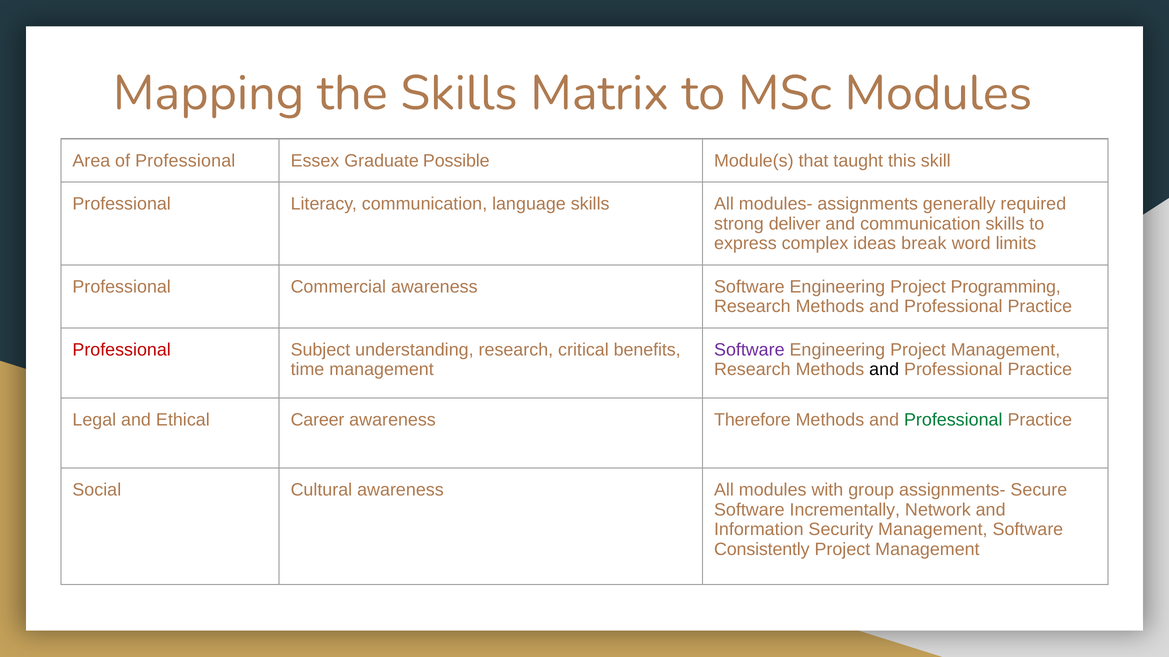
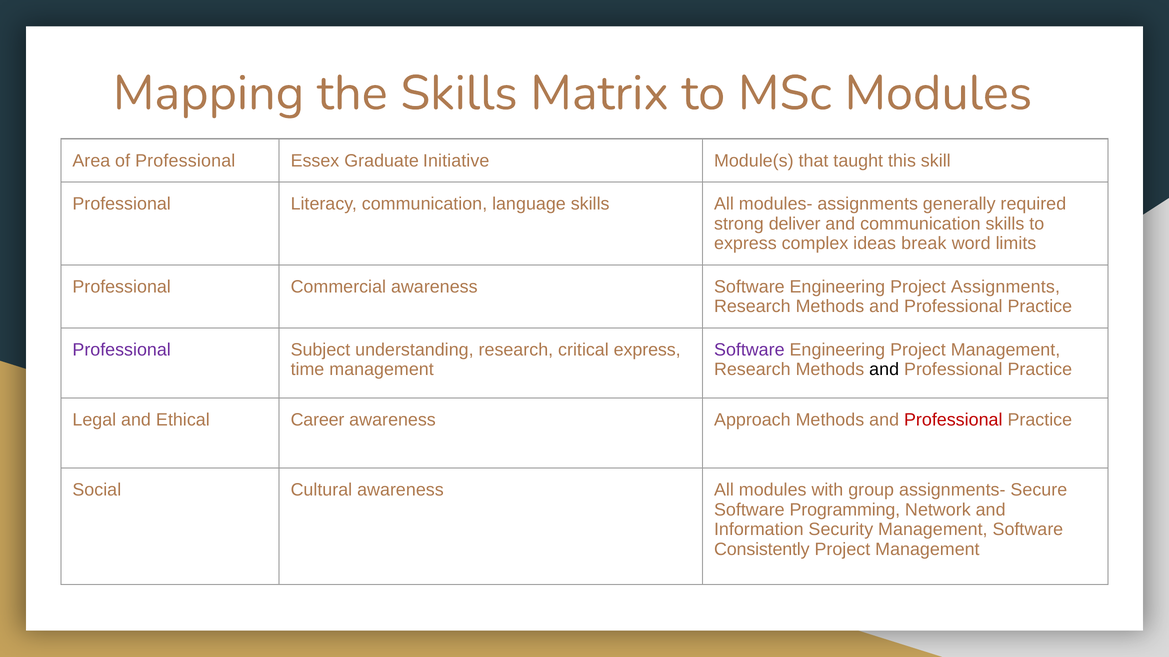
Possible: Possible -> Initiative
Project Programming: Programming -> Assignments
Professional at (122, 350) colour: red -> purple
critical benefits: benefits -> express
Therefore: Therefore -> Approach
Professional at (953, 420) colour: green -> red
Incrementally: Incrementally -> Programming
